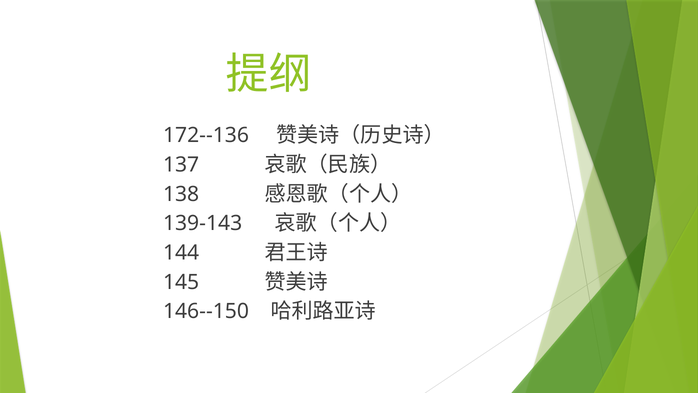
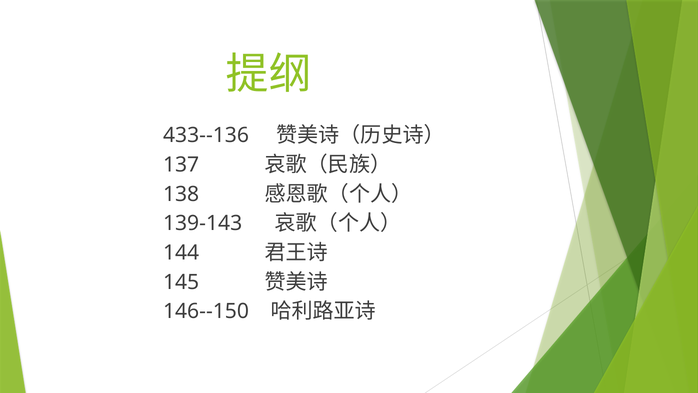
172--136: 172--136 -> 433--136
